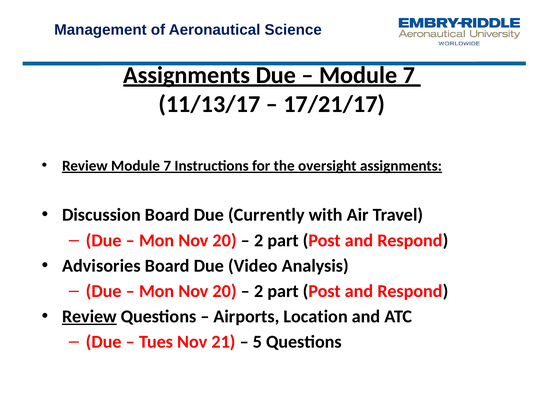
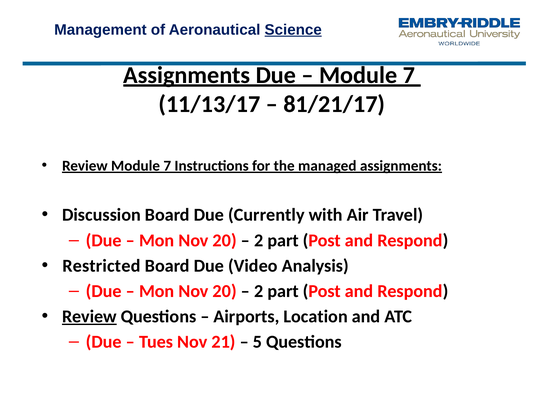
Science underline: none -> present
17/21/17: 17/21/17 -> 81/21/17
oversight: oversight -> managed
Advisories: Advisories -> Restricted
